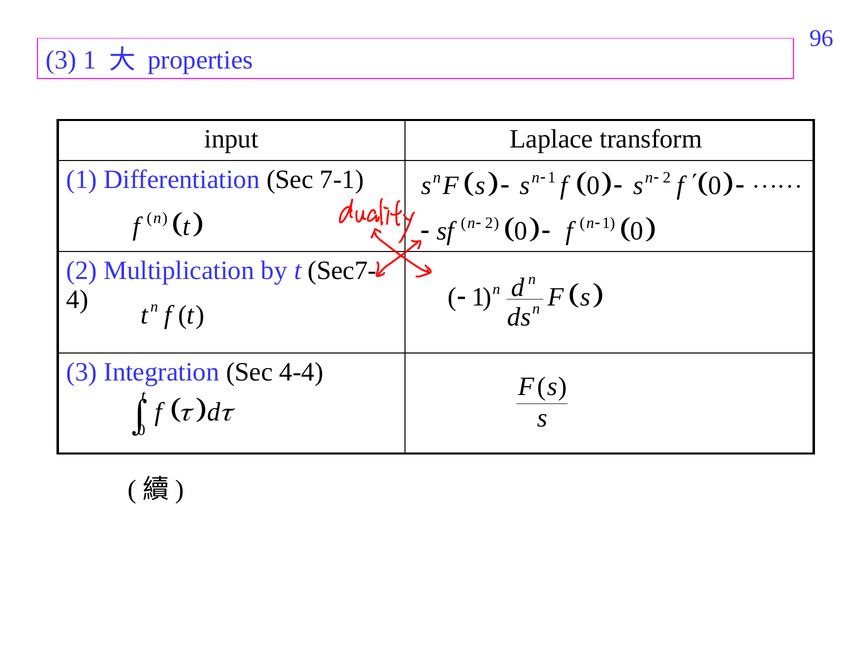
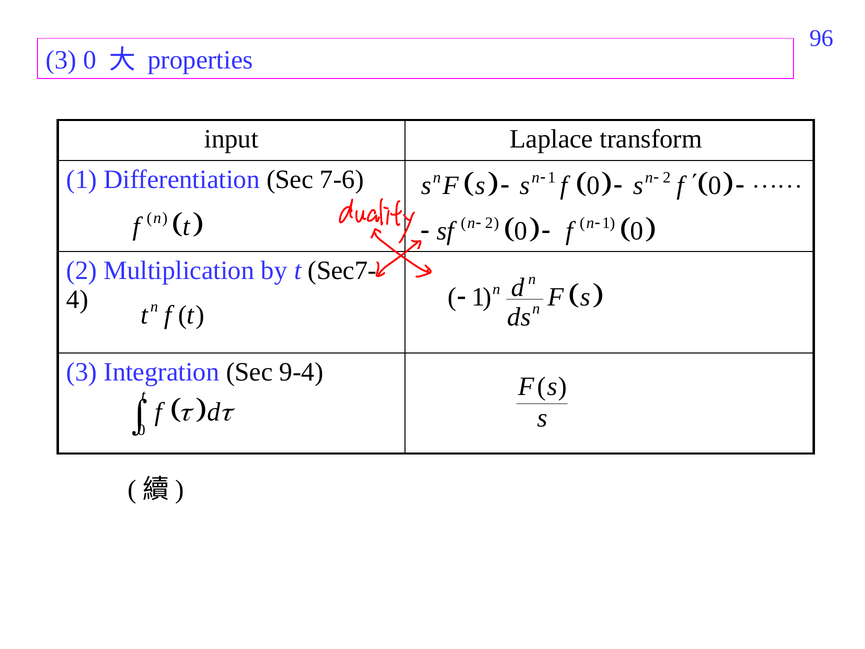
3 1: 1 -> 0
7-1: 7-1 -> 7-6
4-4: 4-4 -> 9-4
